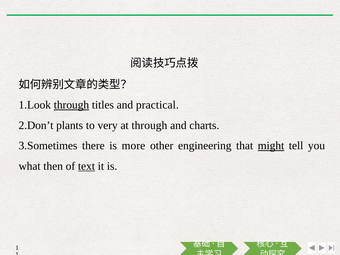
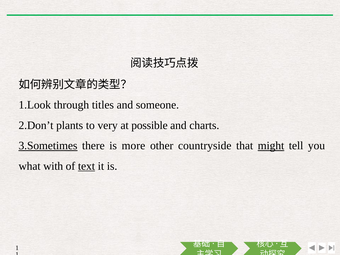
through at (71, 105) underline: present -> none
practical: practical -> someone
at through: through -> possible
3.Sometimes underline: none -> present
engineering: engineering -> countryside
then: then -> with
